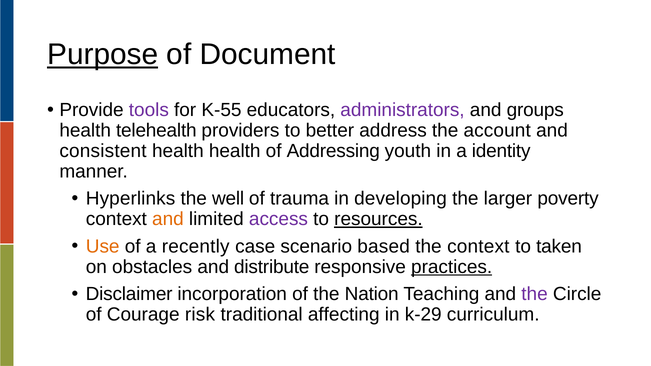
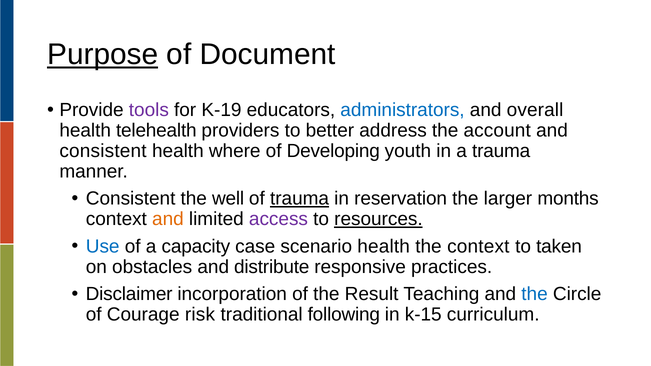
K-55: K-55 -> K-19
administrators colour: purple -> blue
groups: groups -> overall
health health: health -> where
Addressing: Addressing -> Developing
a identity: identity -> trauma
Hyperlinks at (131, 199): Hyperlinks -> Consistent
trauma at (300, 199) underline: none -> present
developing: developing -> reservation
poverty: poverty -> months
Use colour: orange -> blue
recently: recently -> capacity
scenario based: based -> health
practices underline: present -> none
Nation: Nation -> Result
the at (535, 294) colour: purple -> blue
affecting: affecting -> following
k-29: k-29 -> k-15
